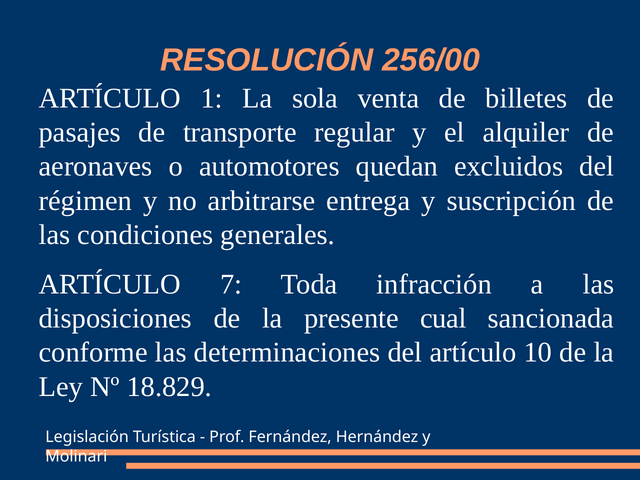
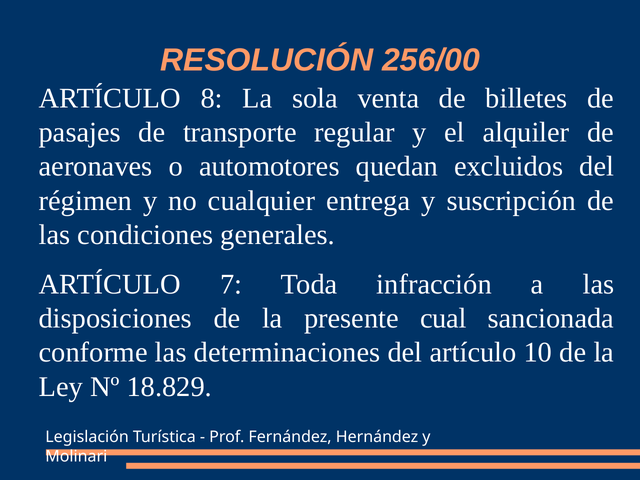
1: 1 -> 8
arbitrarse: arbitrarse -> cualquier
